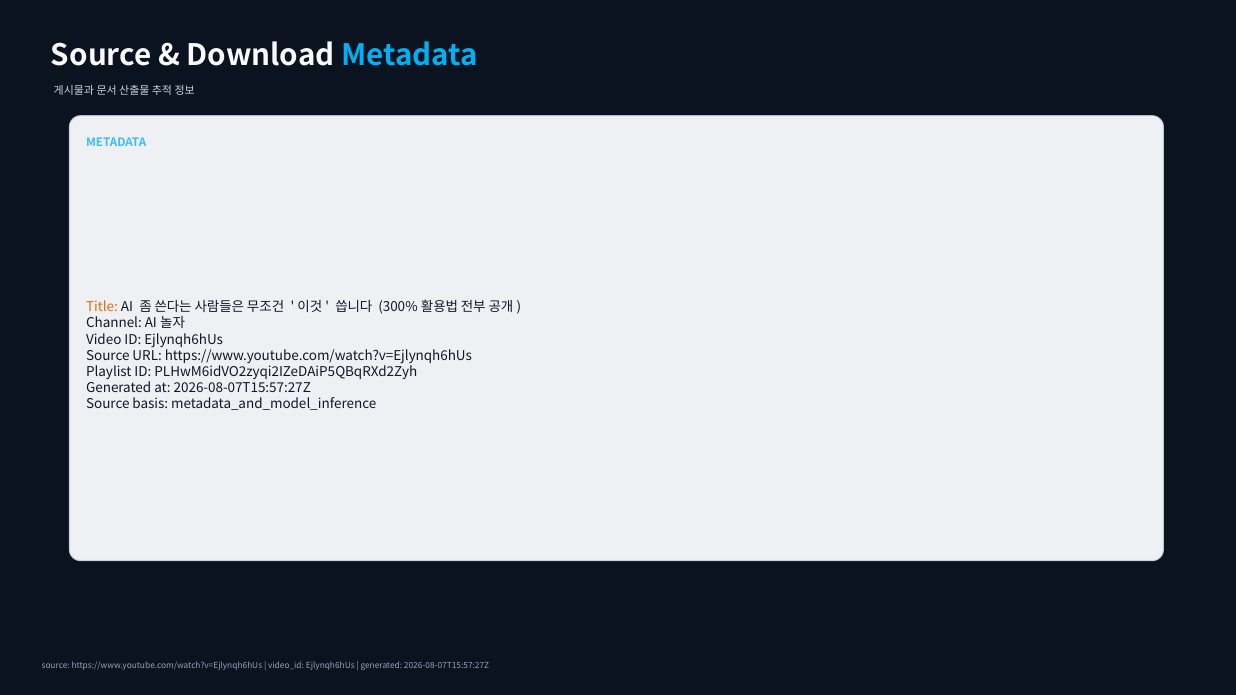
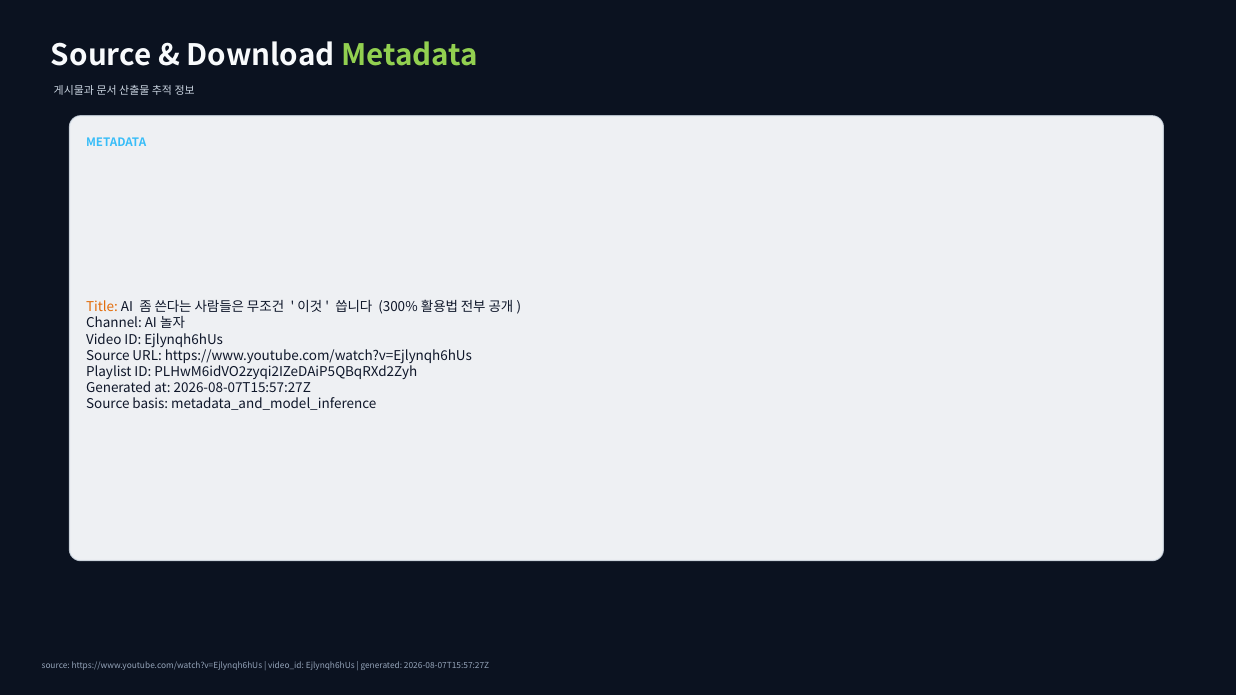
Metadata at (410, 55) colour: light blue -> light green
